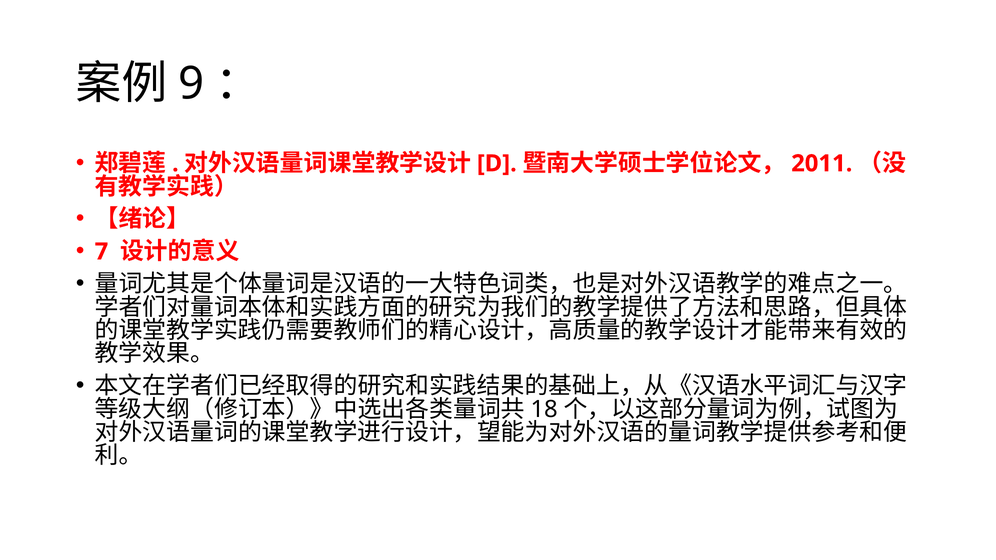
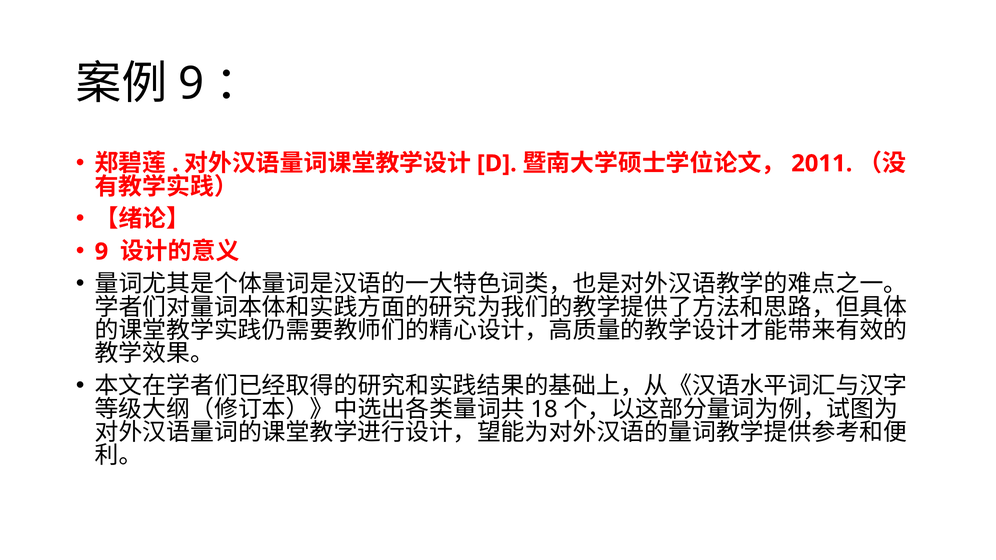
7 at (101, 252): 7 -> 9
